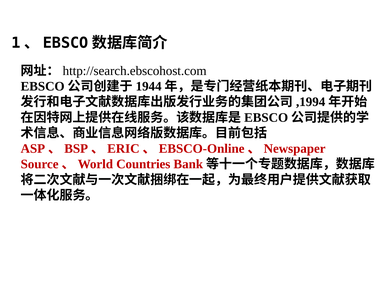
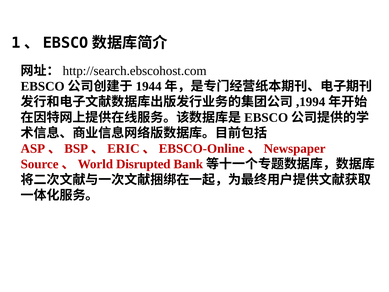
Countries: Countries -> Disrupted
